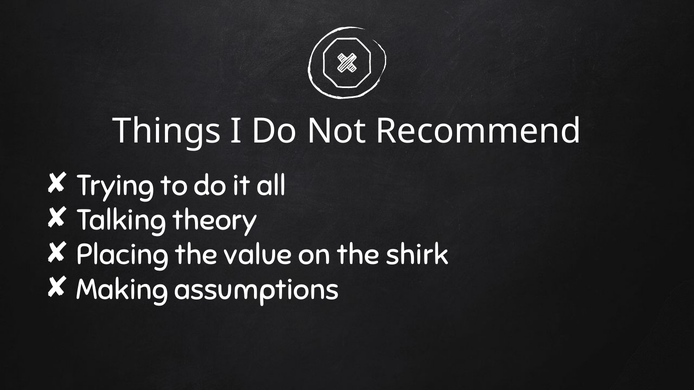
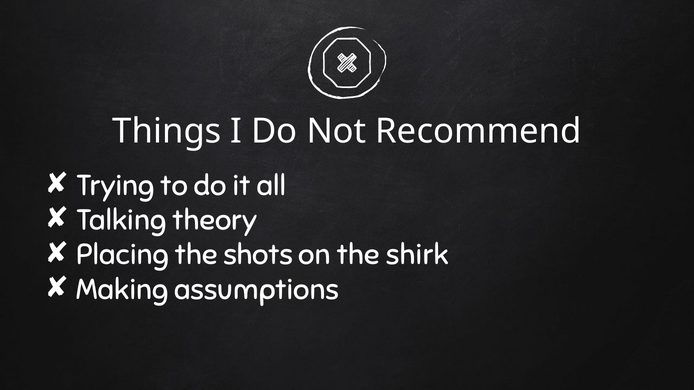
value: value -> shots
